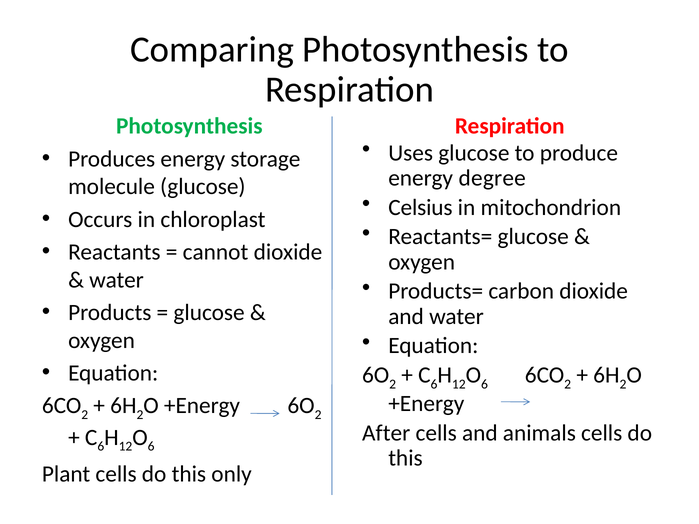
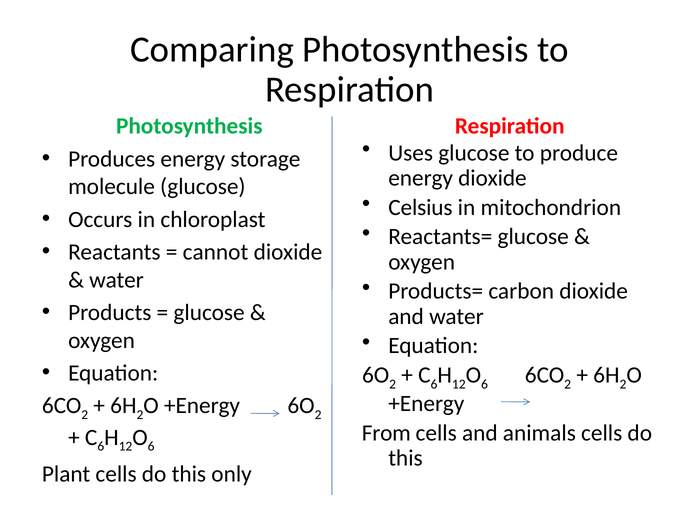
energy degree: degree -> dioxide
After: After -> From
